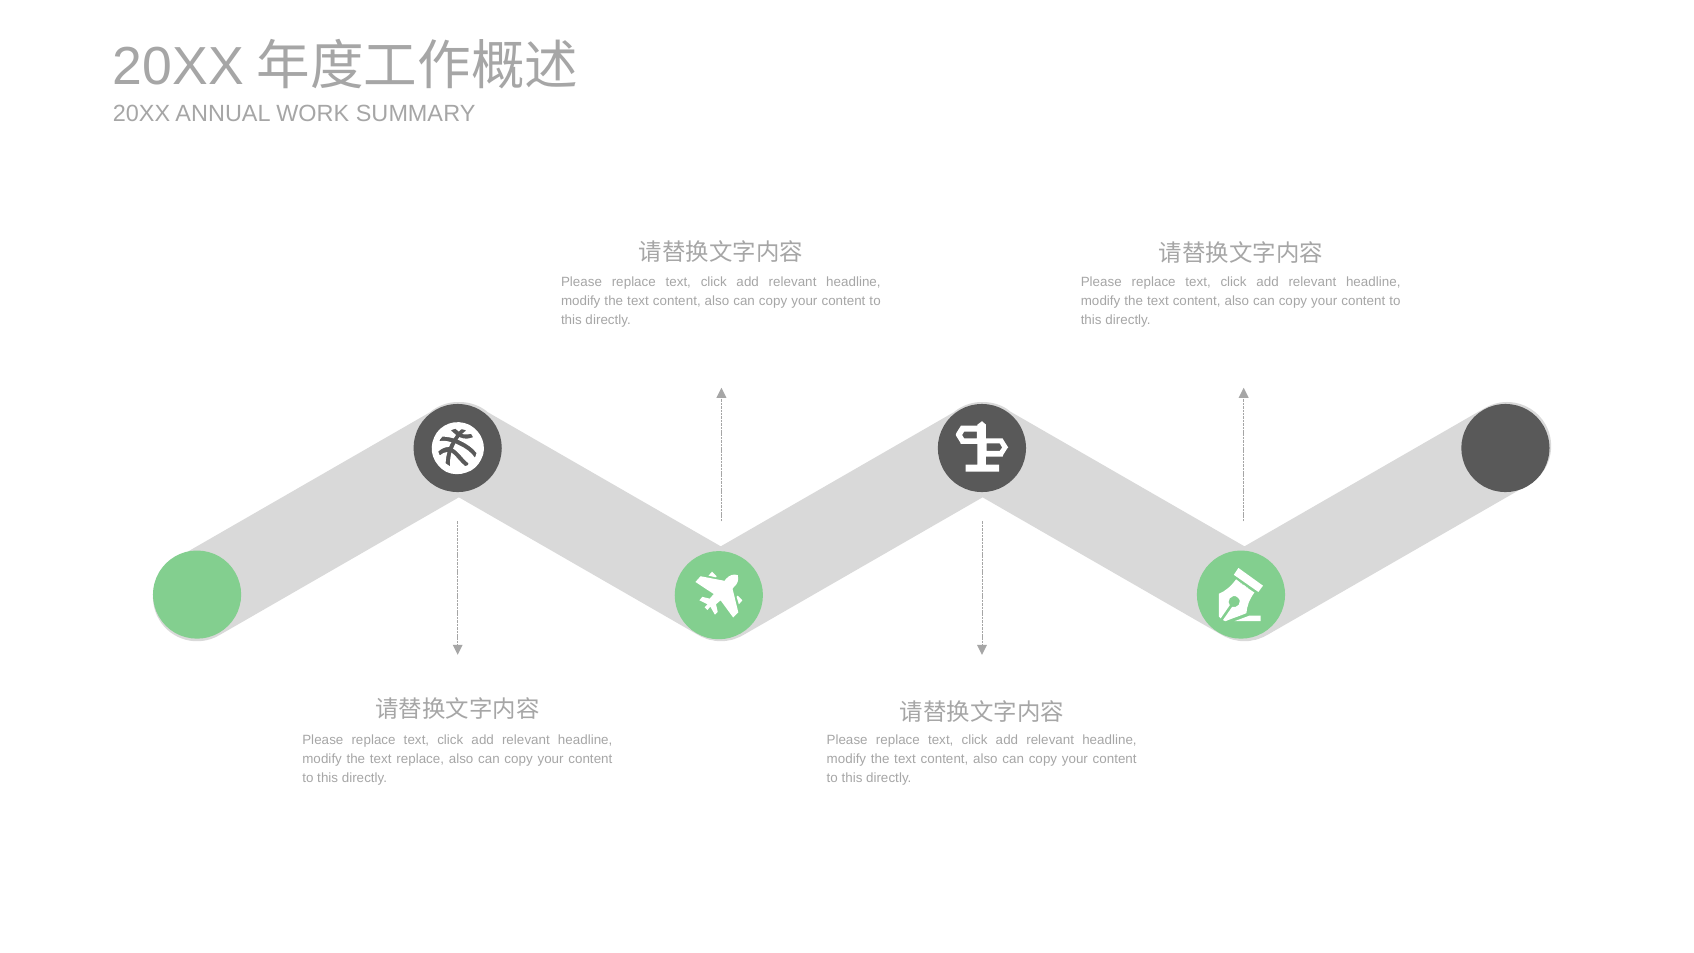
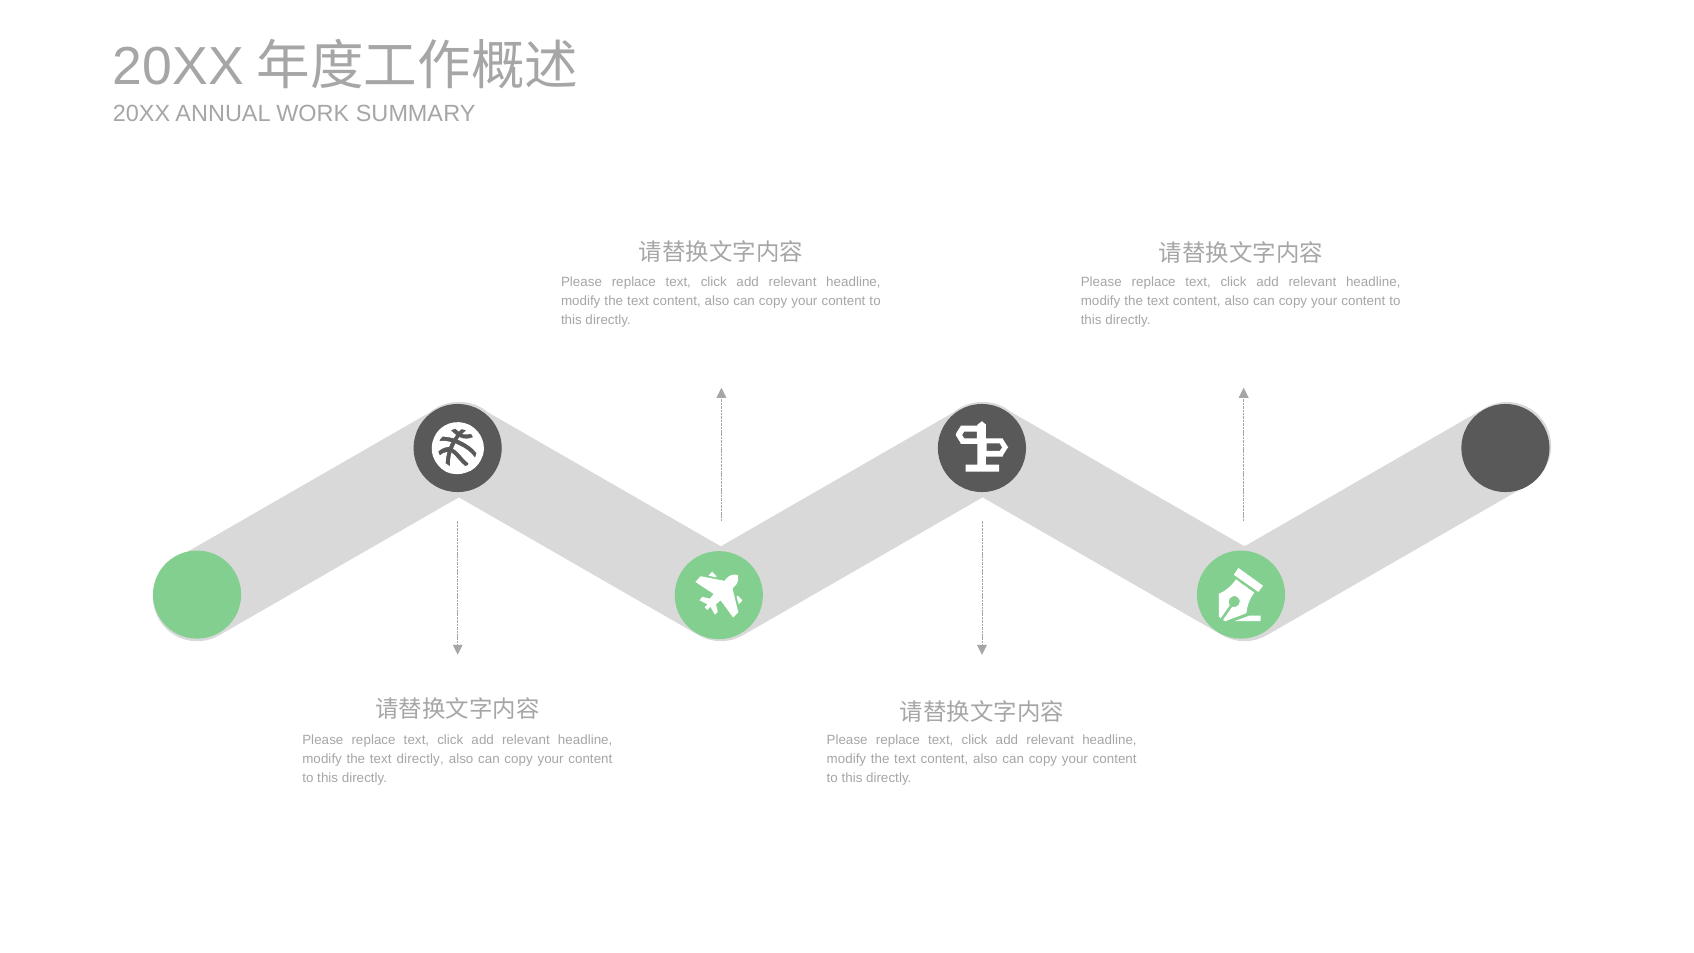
text replace: replace -> directly
